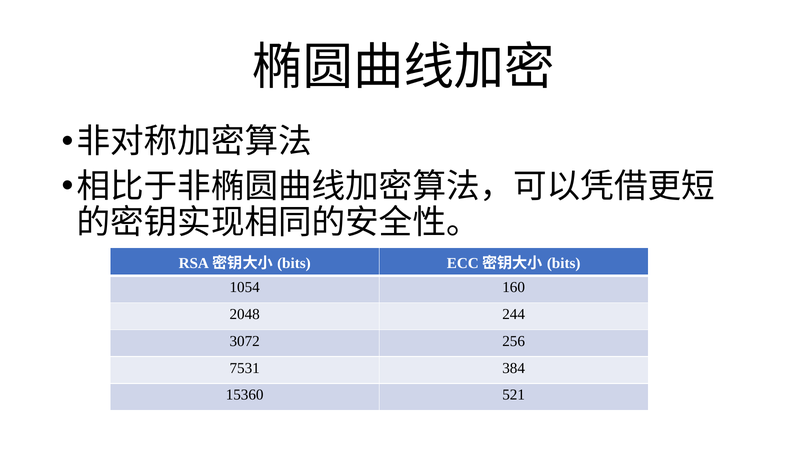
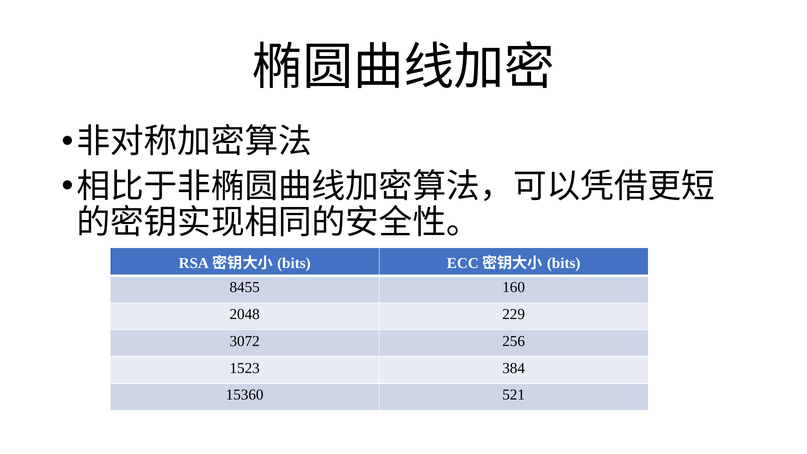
1054: 1054 -> 8455
244: 244 -> 229
7531: 7531 -> 1523
